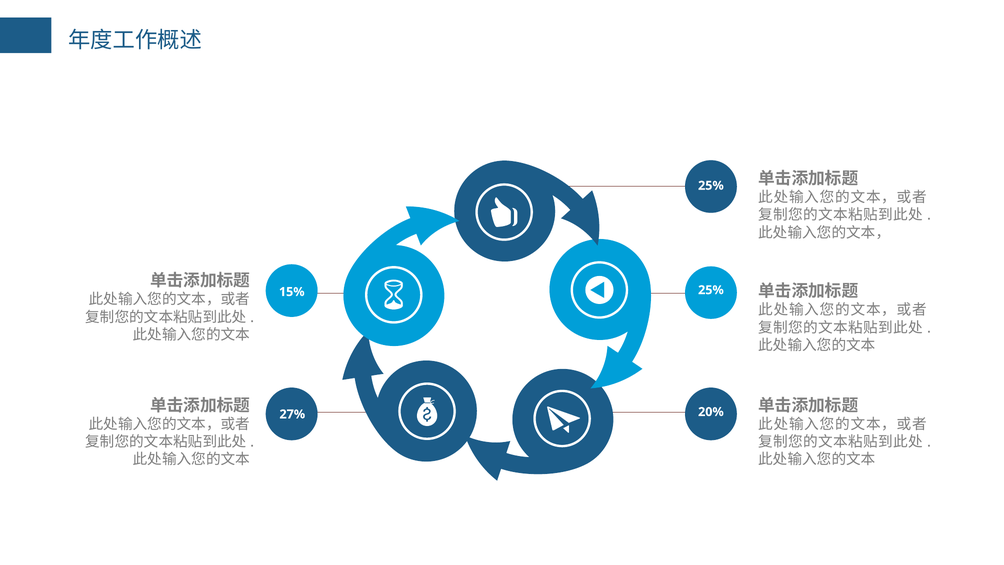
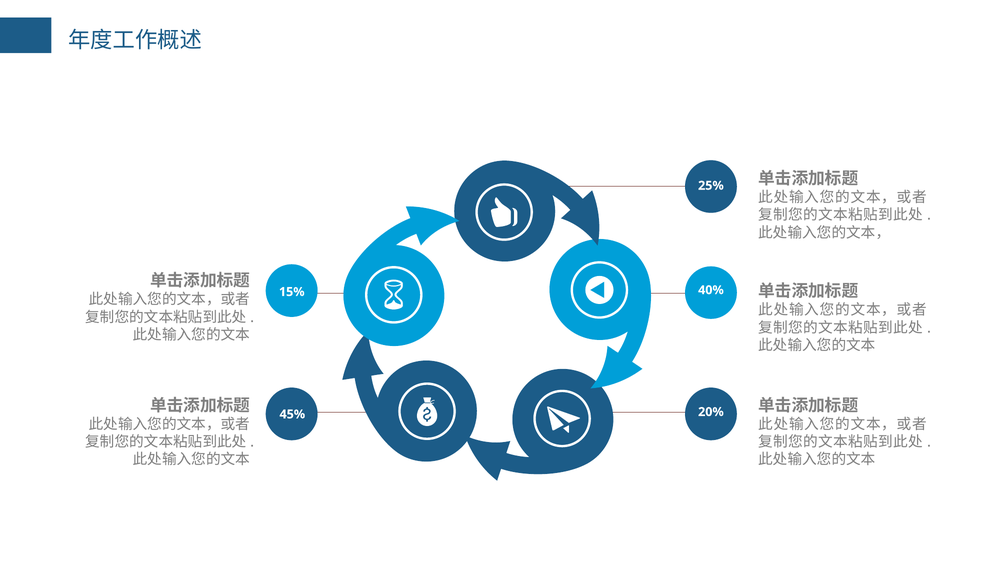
25% at (711, 290): 25% -> 40%
27%: 27% -> 45%
